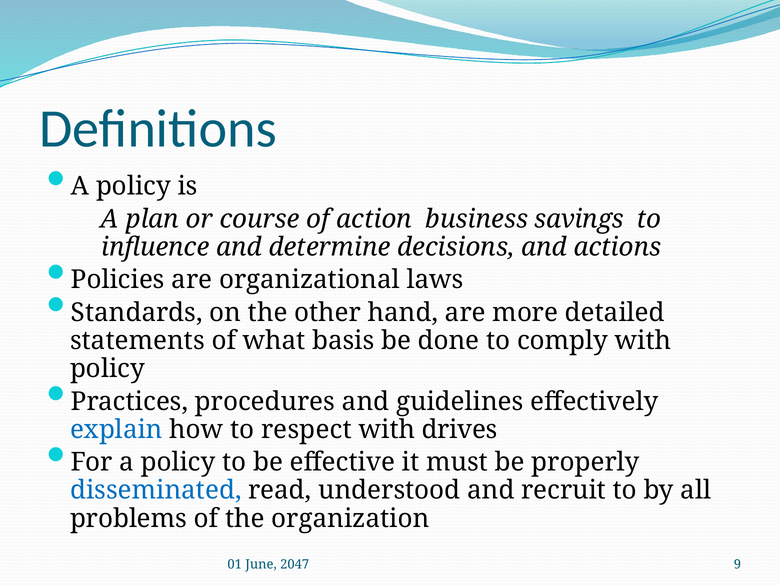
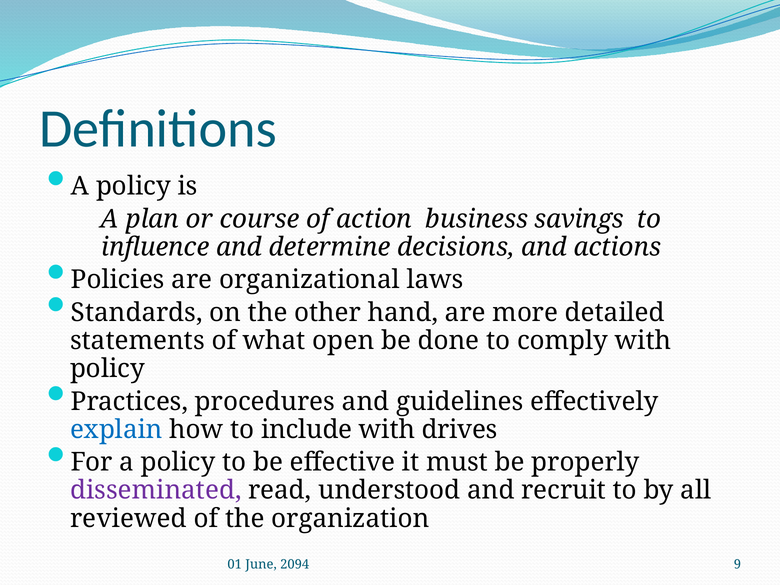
basis: basis -> open
respect: respect -> include
disseminated colour: blue -> purple
problems: problems -> reviewed
2047: 2047 -> 2094
